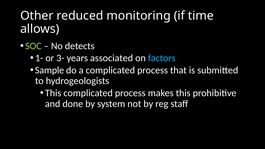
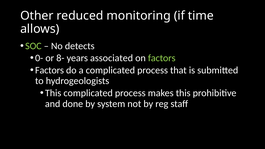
1-: 1- -> 0-
3-: 3- -> 8-
factors at (162, 58) colour: light blue -> light green
Sample at (50, 70): Sample -> Factors
